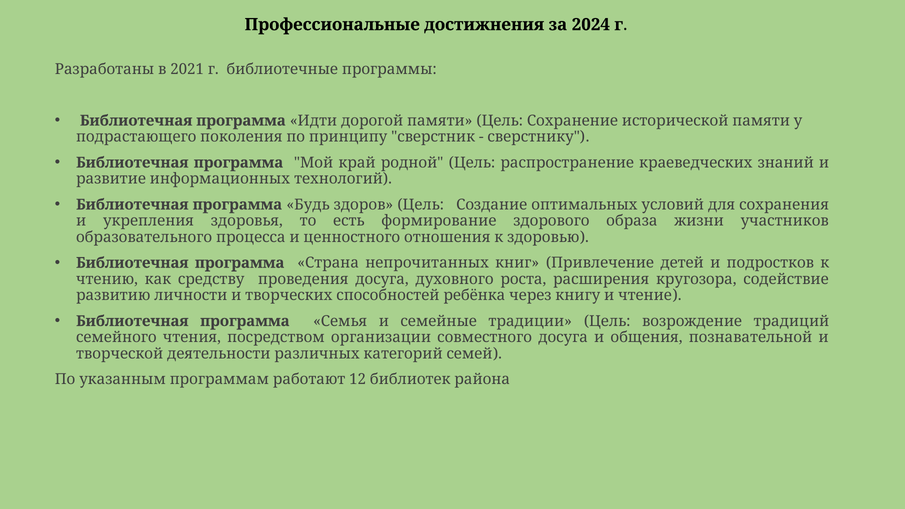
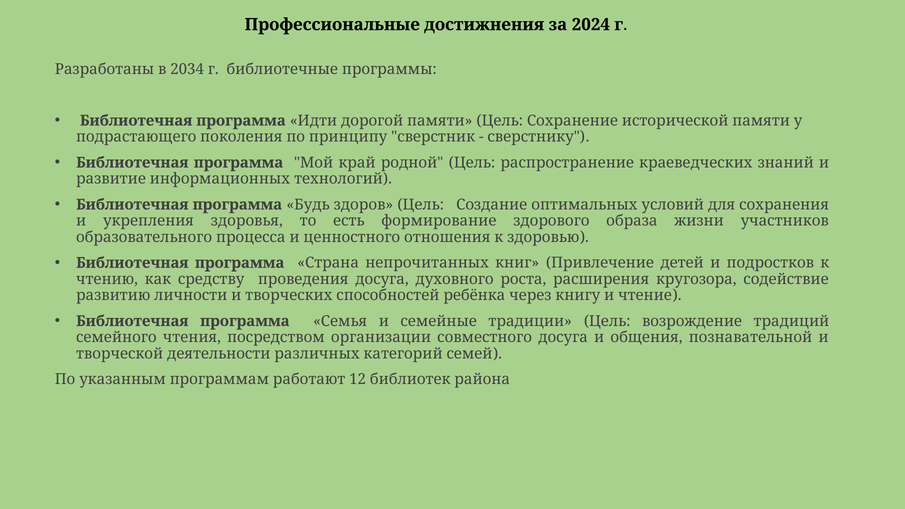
2021: 2021 -> 2034
